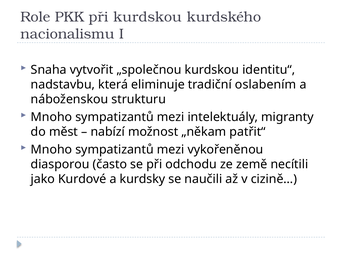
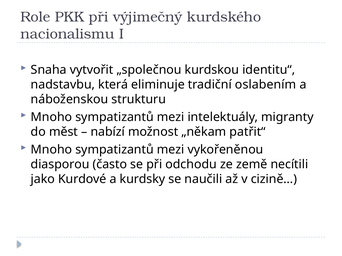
při kurdskou: kurdskou -> výjimečný
